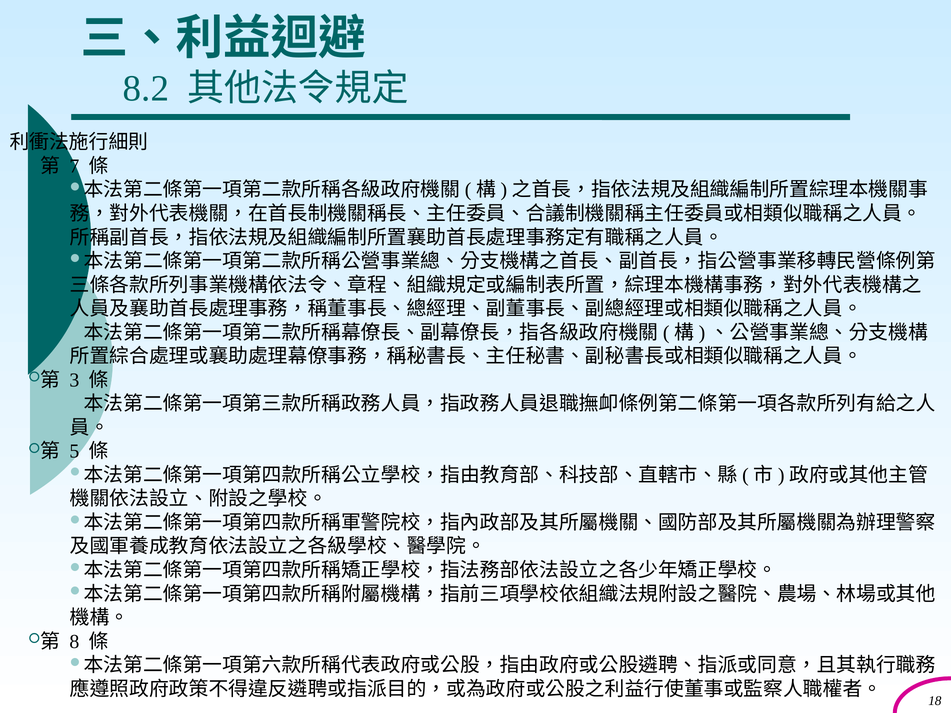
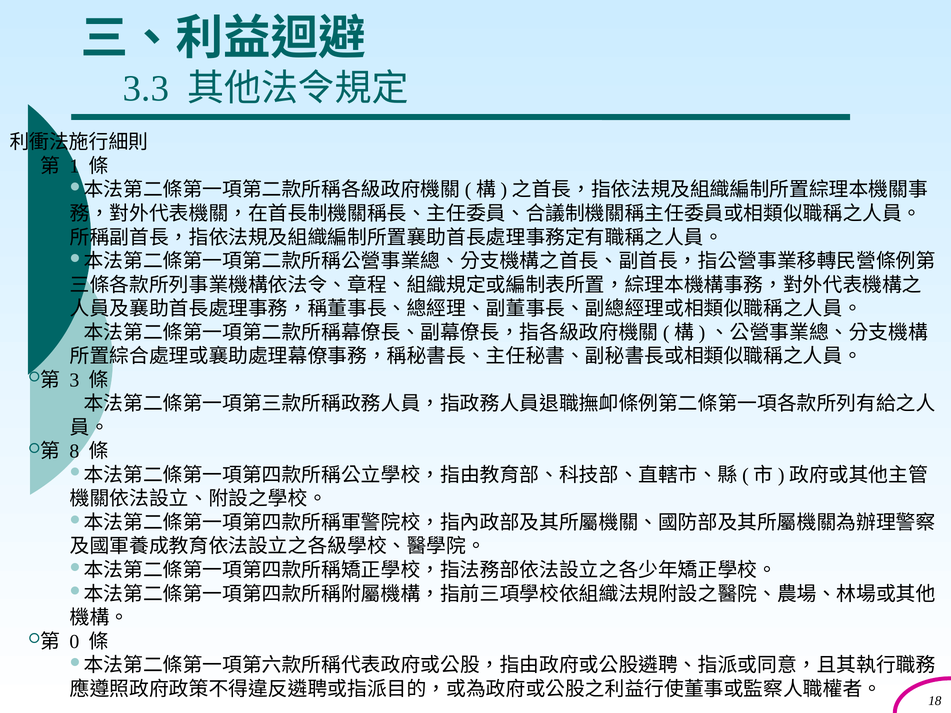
8.2: 8.2 -> 3.3
7: 7 -> 1
5: 5 -> 8
8: 8 -> 0
